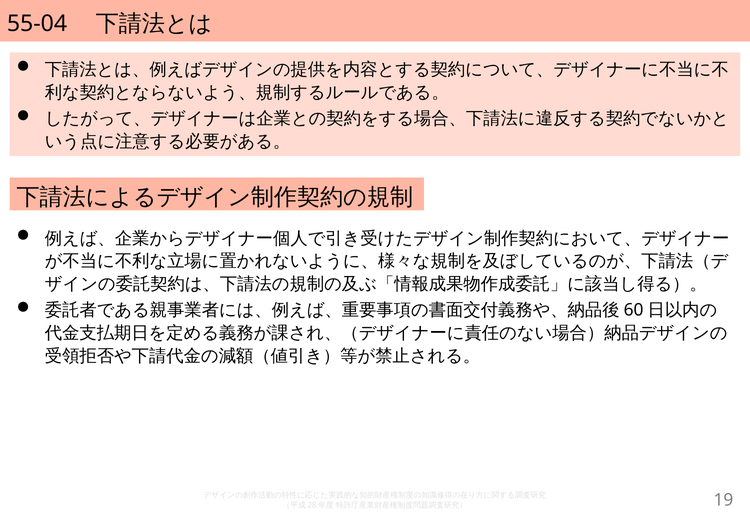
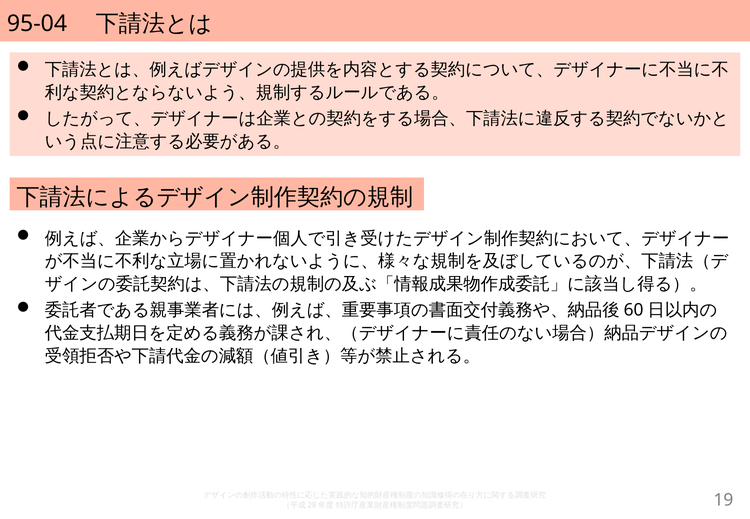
55-04: 55-04 -> 95-04
